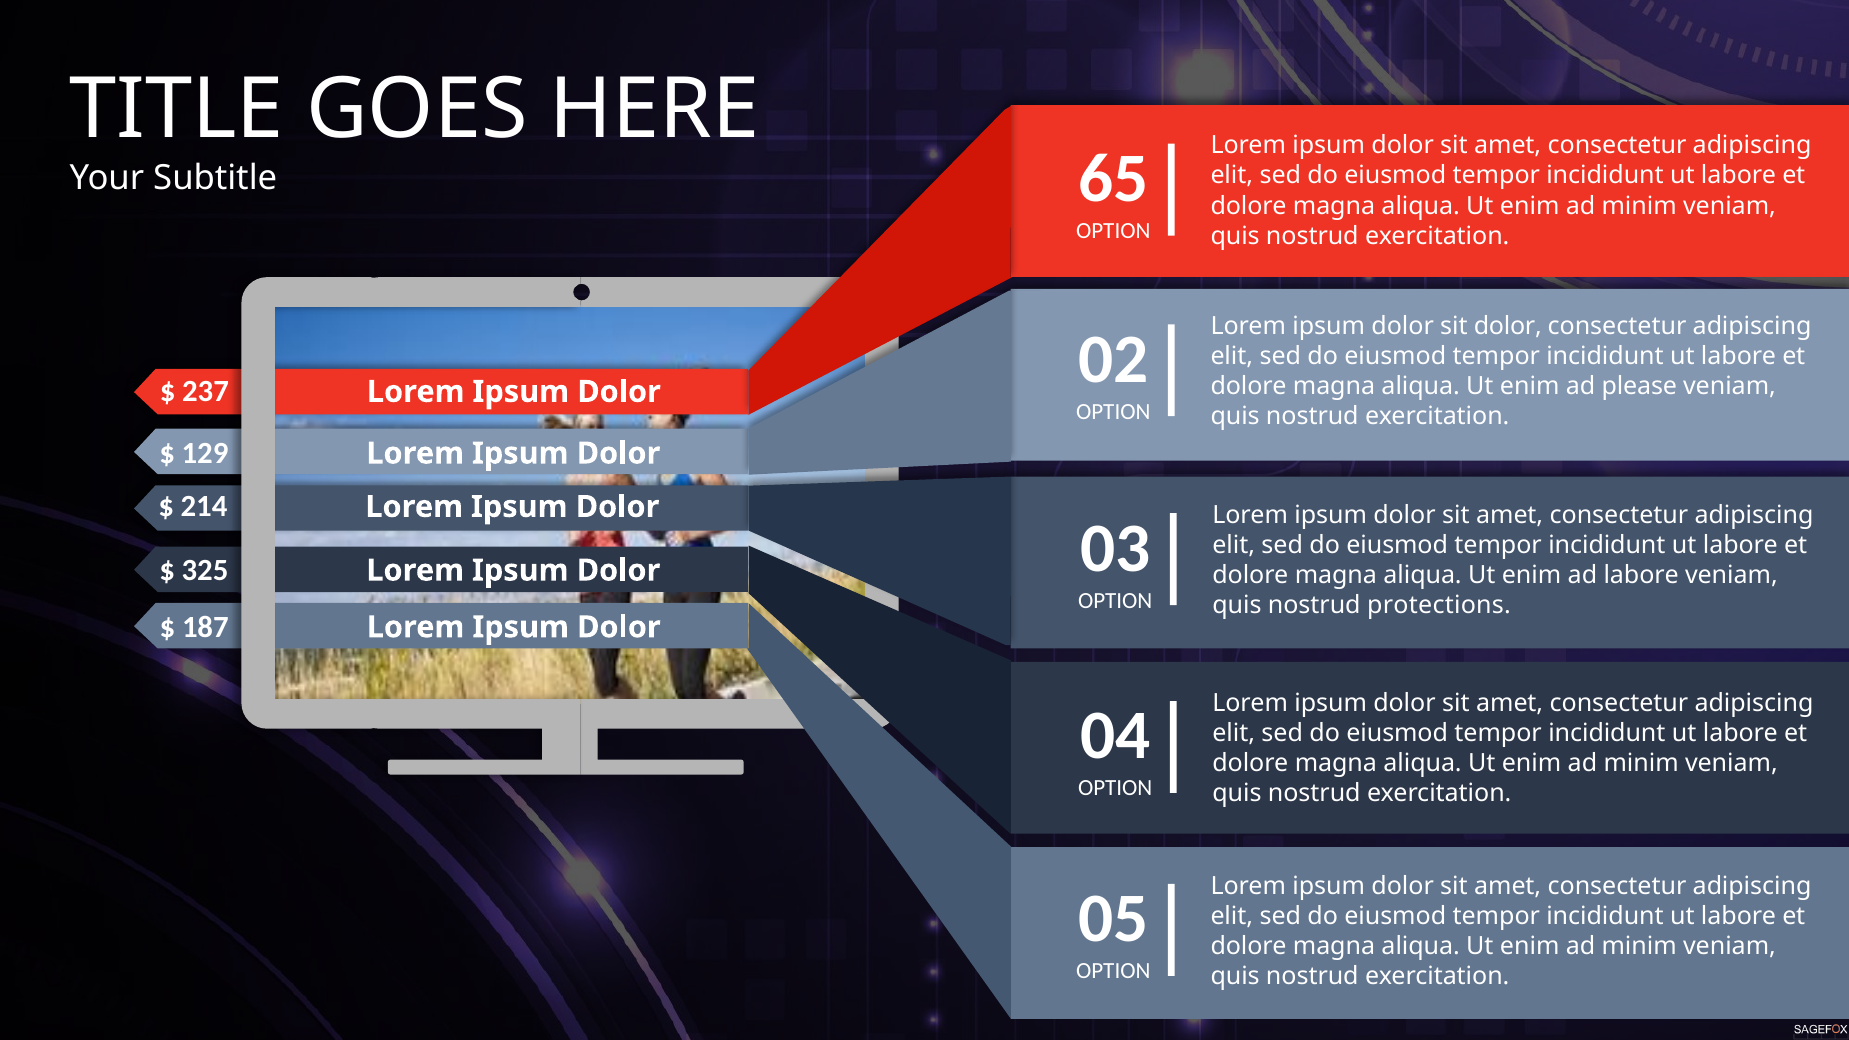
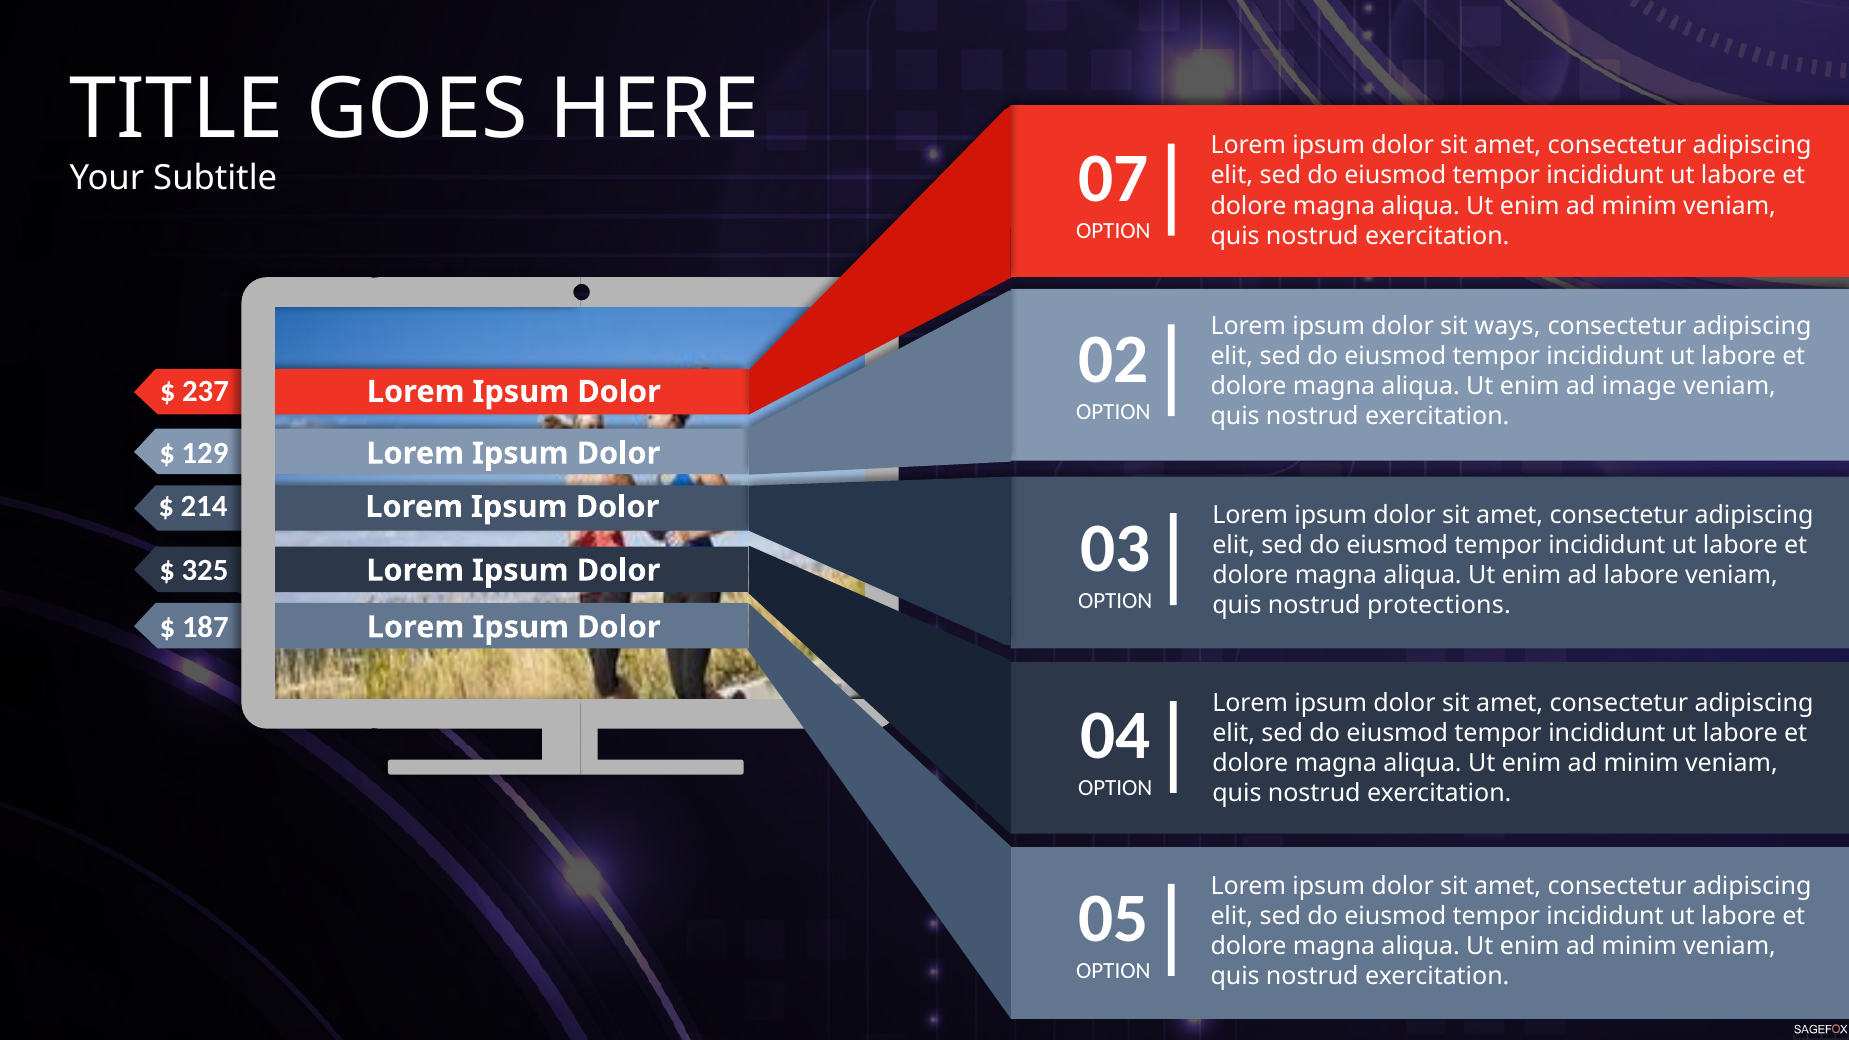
65: 65 -> 07
sit dolor: dolor -> ways
please: please -> image
